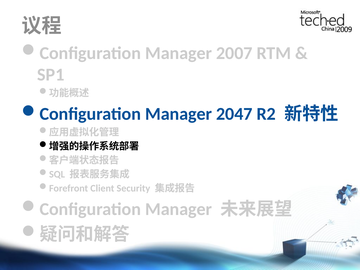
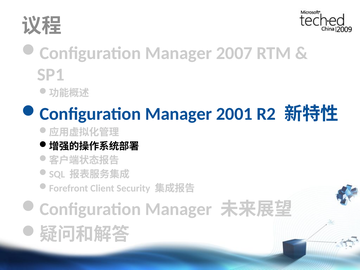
2047: 2047 -> 2001
